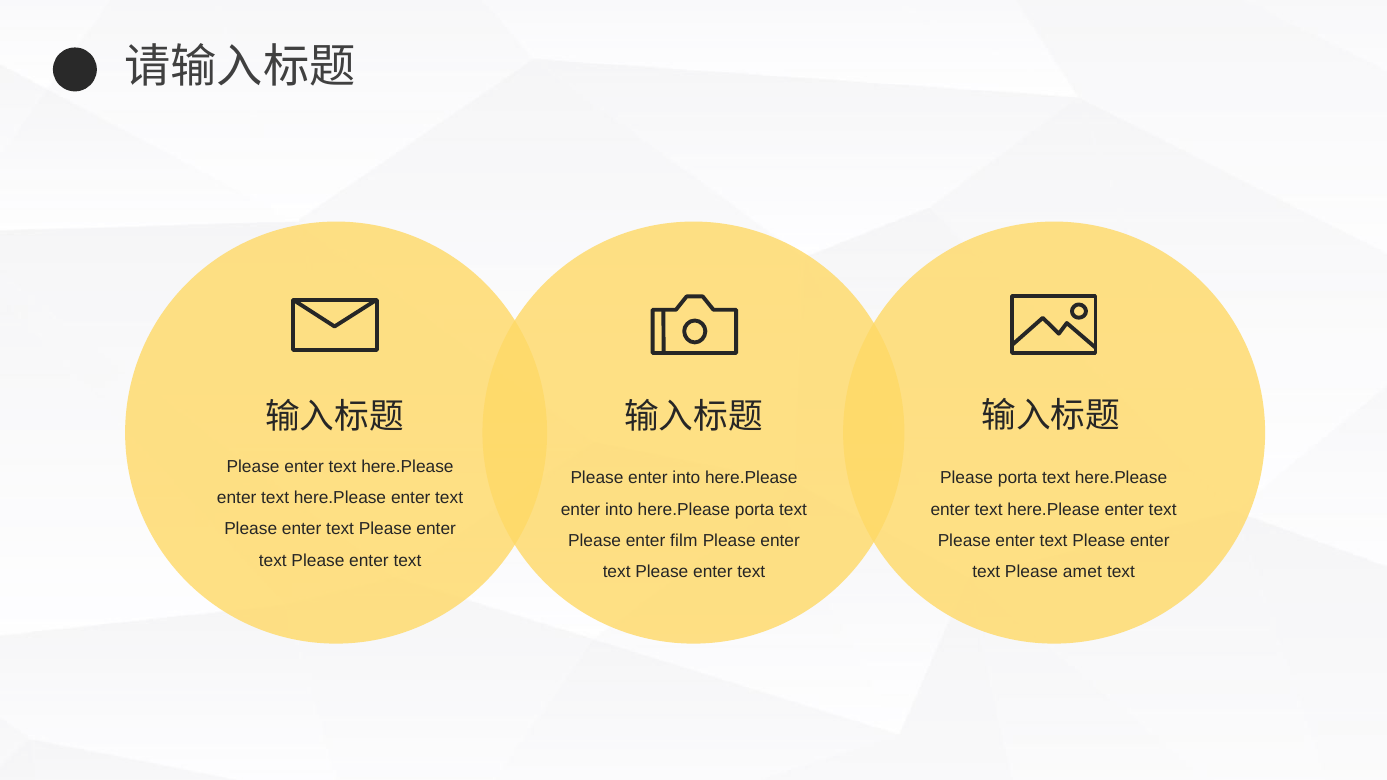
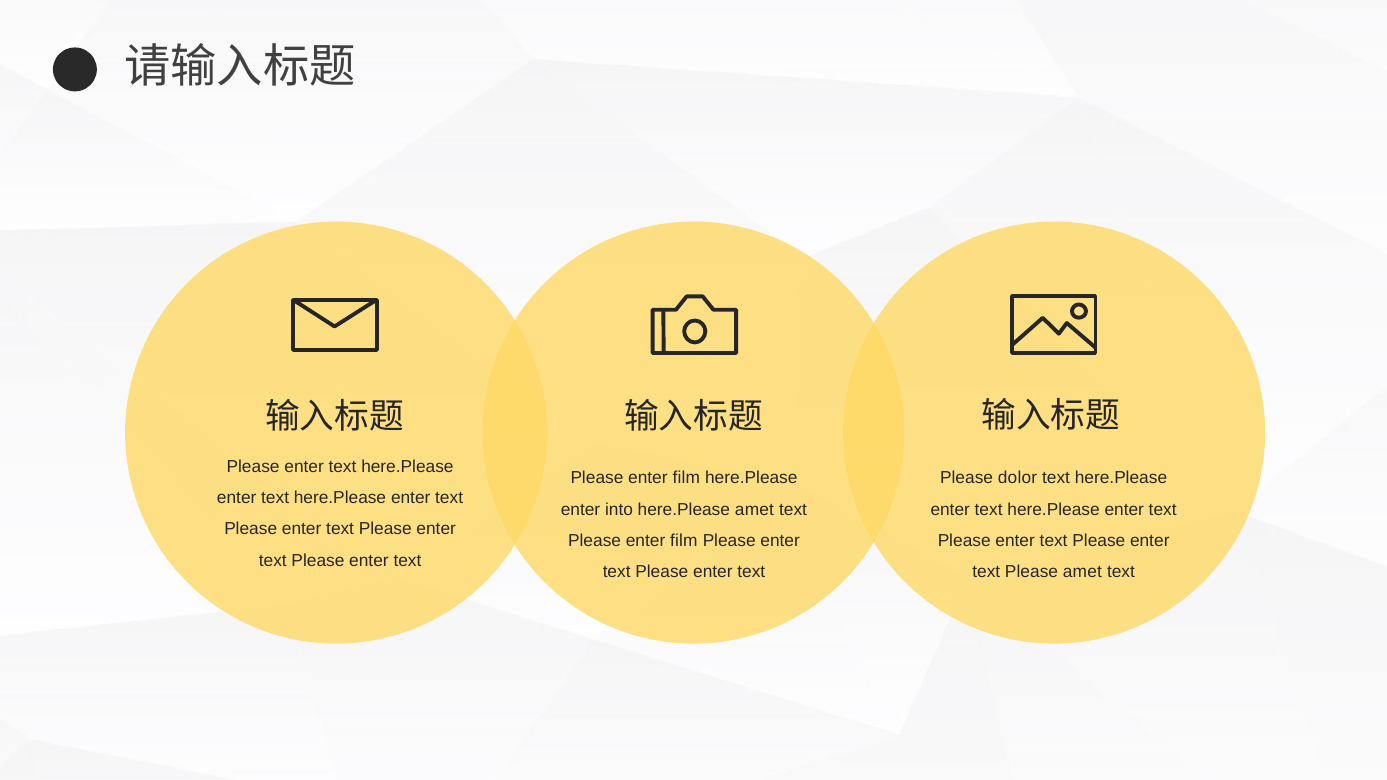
into at (686, 478): into -> film
Please porta: porta -> dolor
here.Please porta: porta -> amet
